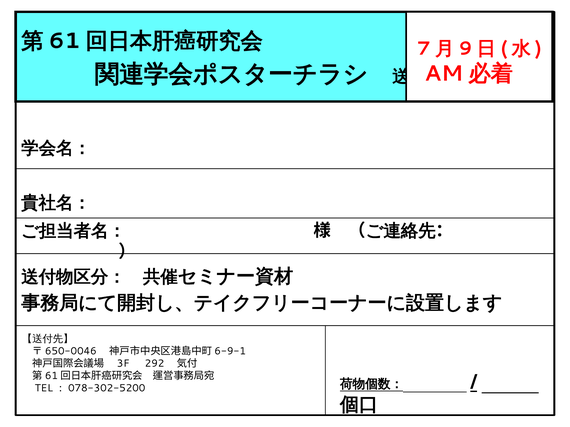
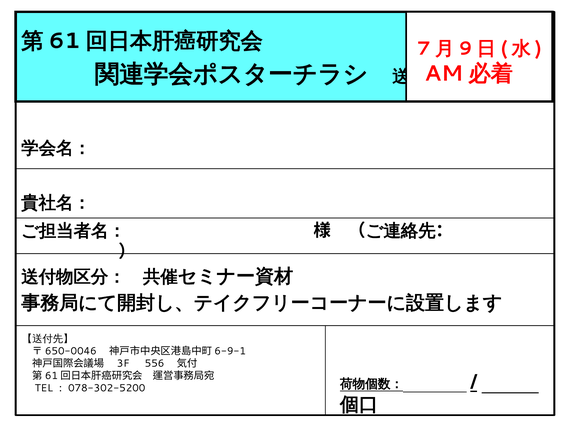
292: 292 -> 556
